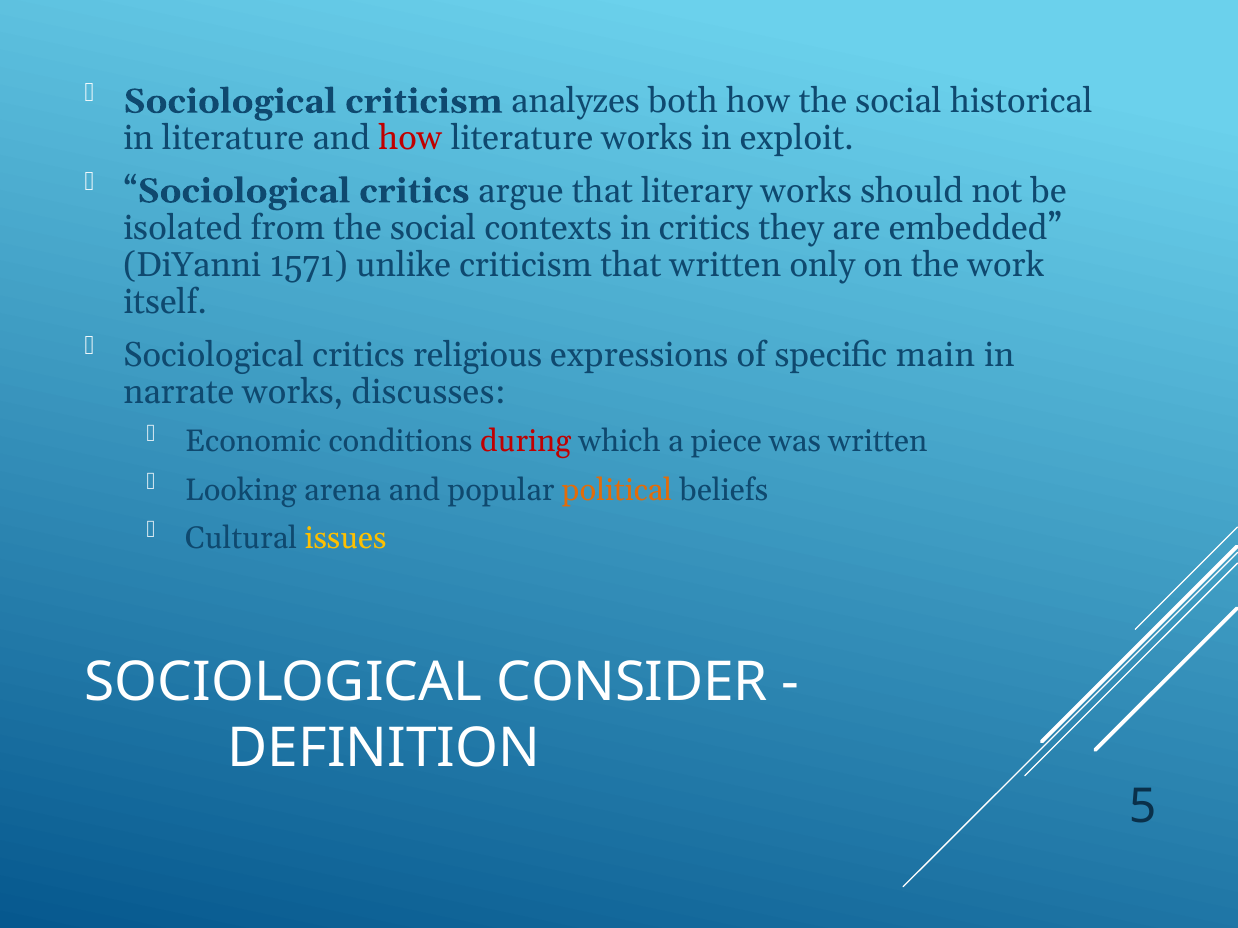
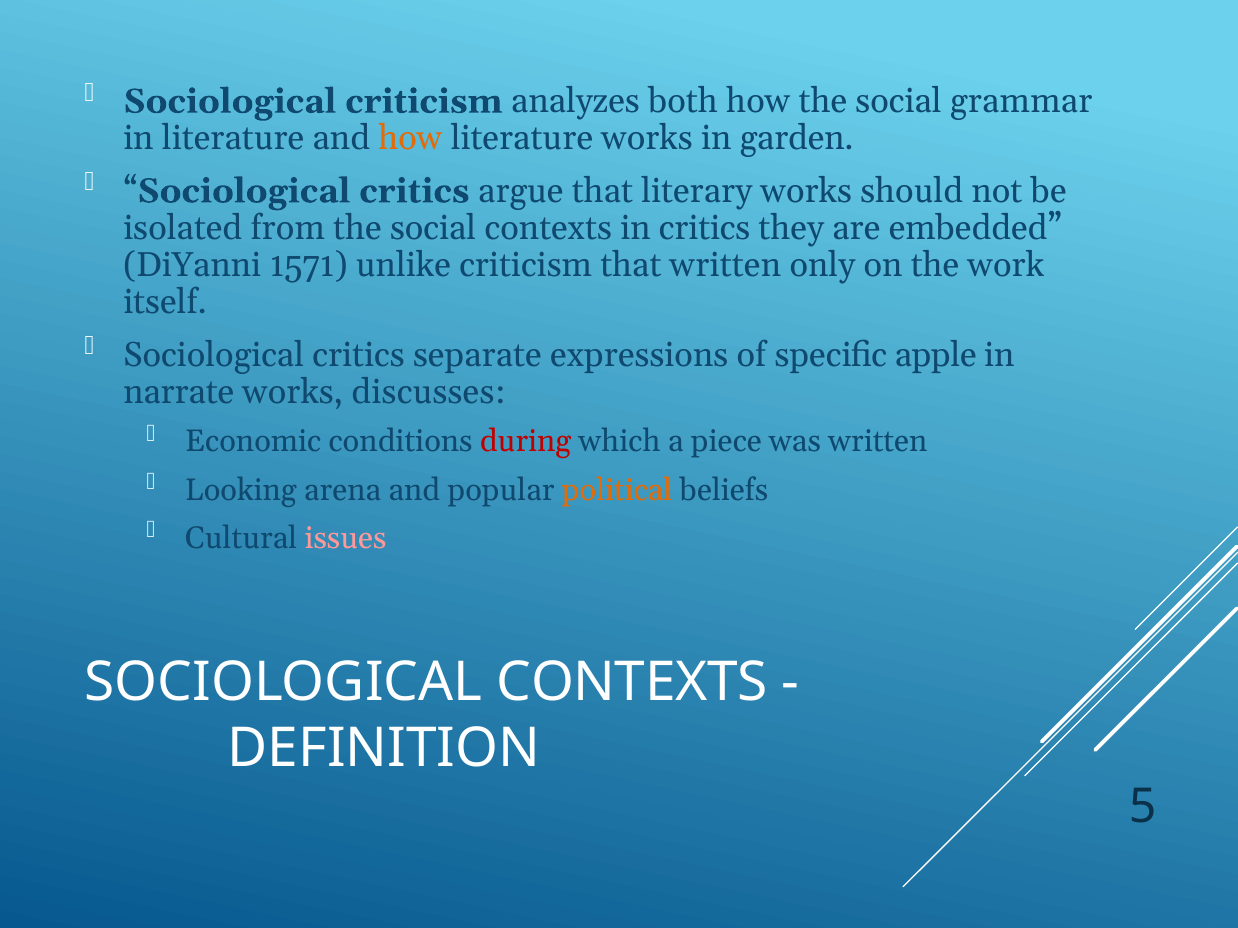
historical: historical -> grammar
how at (410, 139) colour: red -> orange
exploit: exploit -> garden
religious: religious -> separate
main: main -> apple
issues colour: yellow -> pink
SOCIOLOGICAL CONSIDER: CONSIDER -> CONTEXTS
